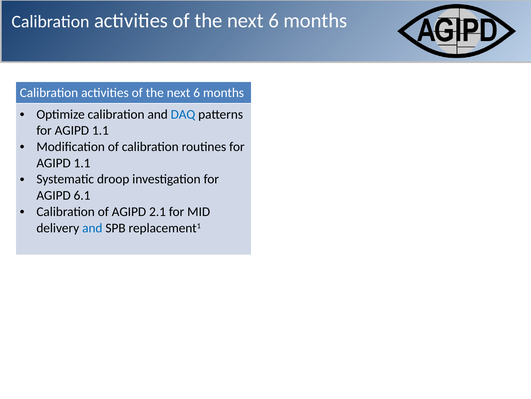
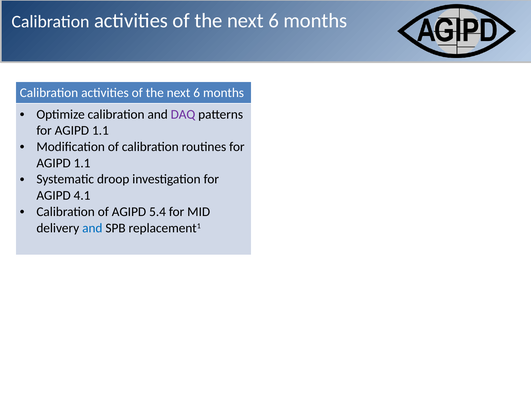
DAQ colour: blue -> purple
6.1: 6.1 -> 4.1
2.1: 2.1 -> 5.4
